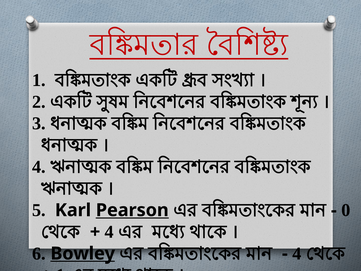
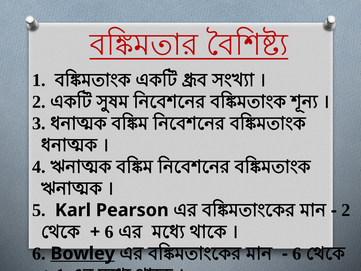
Pearson underline: present -> none
0 at (346, 210): 0 -> 2
4 at (109, 232): 4 -> 6
4 at (297, 253): 4 -> 6
